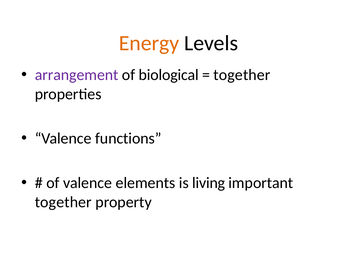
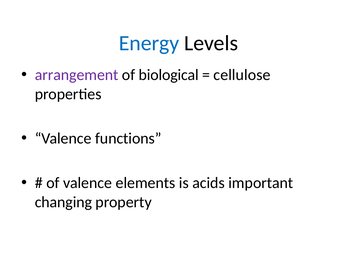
Energy colour: orange -> blue
together at (242, 75): together -> cellulose
living: living -> acids
together at (63, 202): together -> changing
